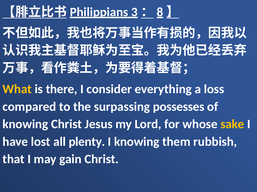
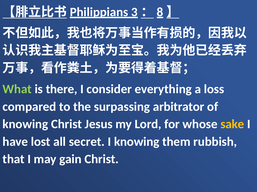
What colour: yellow -> light green
possesses: possesses -> arbitrator
plenty: plenty -> secret
